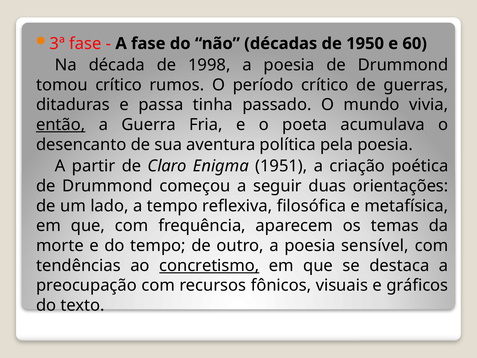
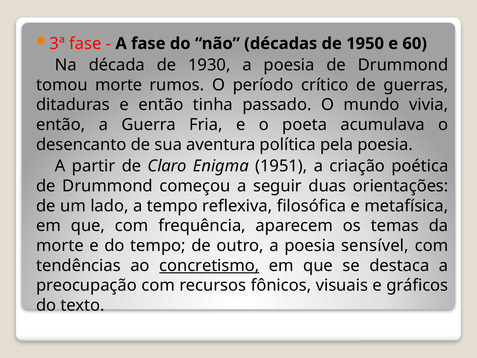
1998: 1998 -> 1930
tomou crítico: crítico -> morte
e passa: passa -> então
então at (61, 125) underline: present -> none
